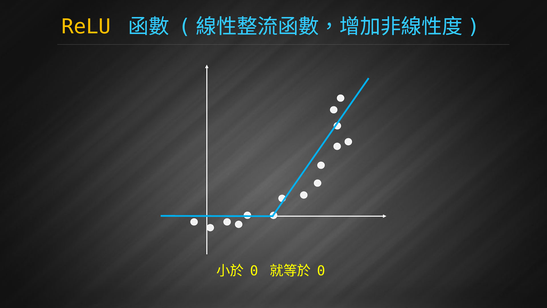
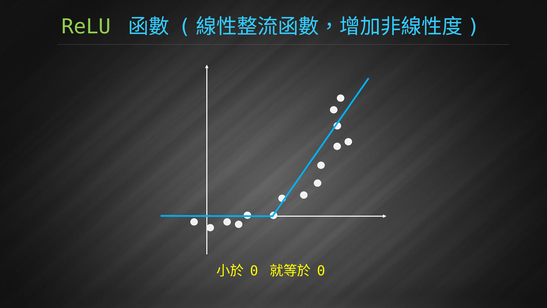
ReLU colour: yellow -> light green
